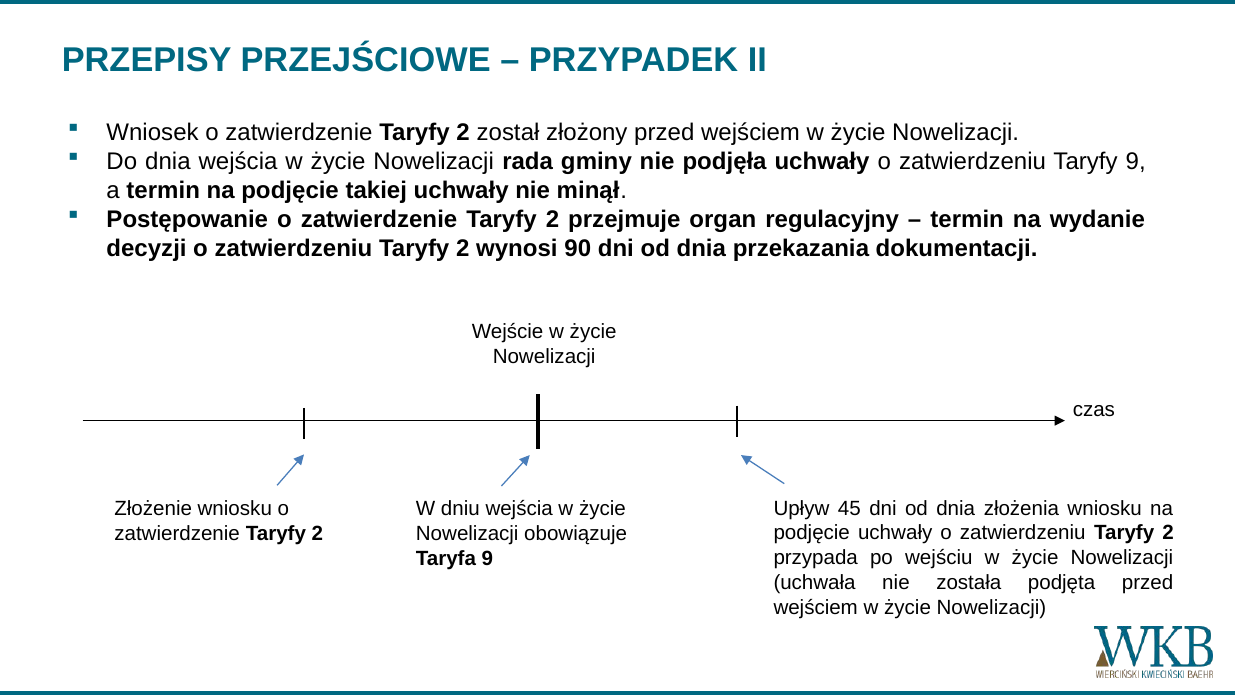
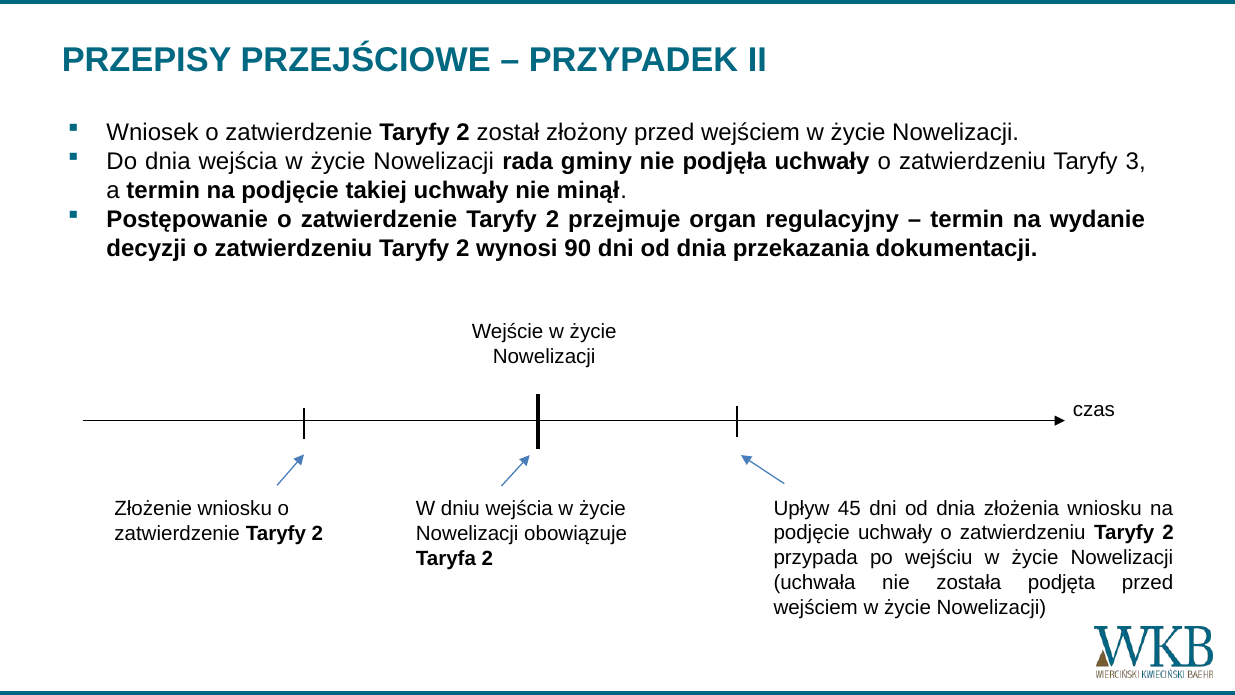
Taryfy 9: 9 -> 3
Taryfa 9: 9 -> 2
